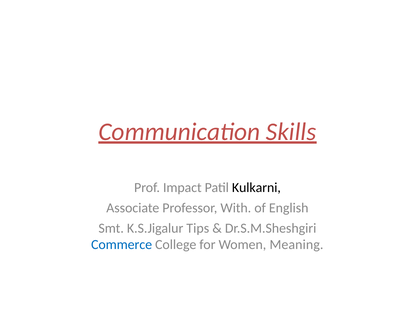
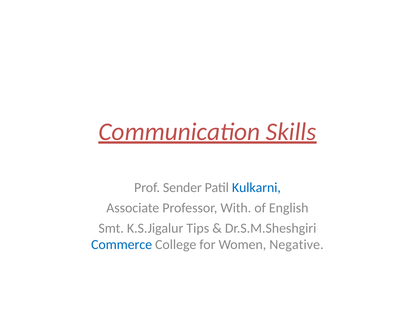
Impact: Impact -> Sender
Kulkarni colour: black -> blue
Meaning: Meaning -> Negative
